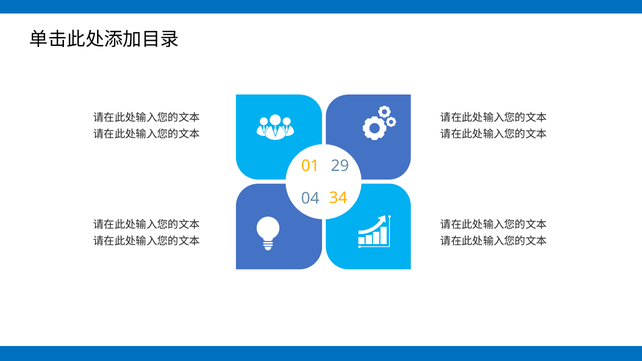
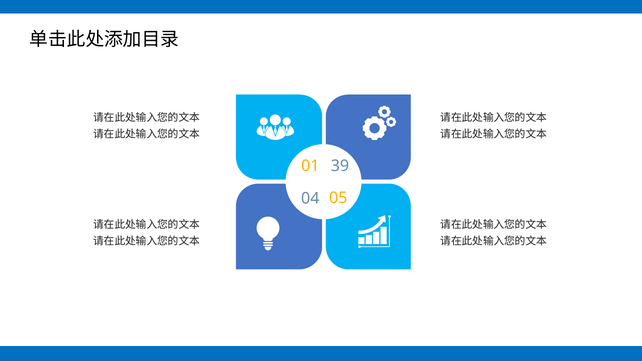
29: 29 -> 39
34: 34 -> 05
